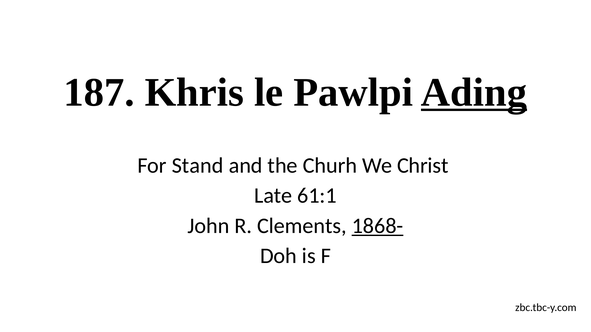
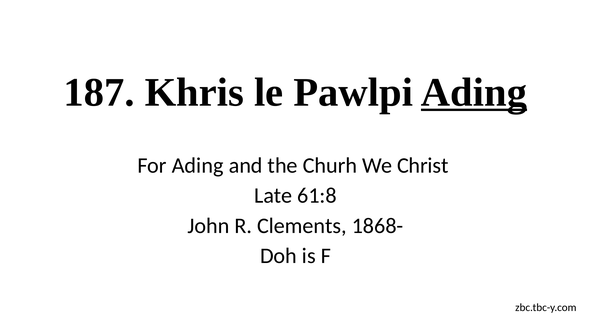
For Stand: Stand -> Ading
61:1: 61:1 -> 61:8
1868- underline: present -> none
